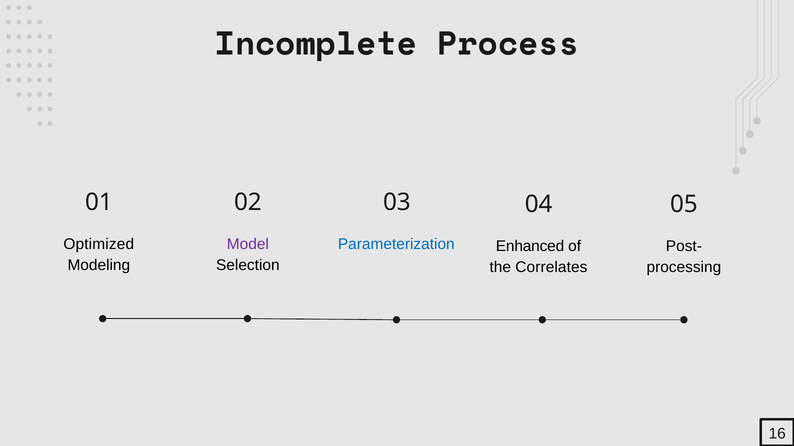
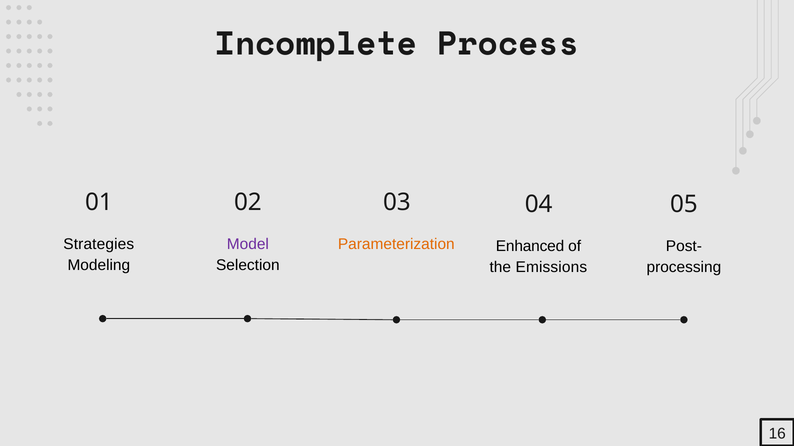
Optimized: Optimized -> Strategies
Parameterization colour: blue -> orange
Correlates: Correlates -> Emissions
